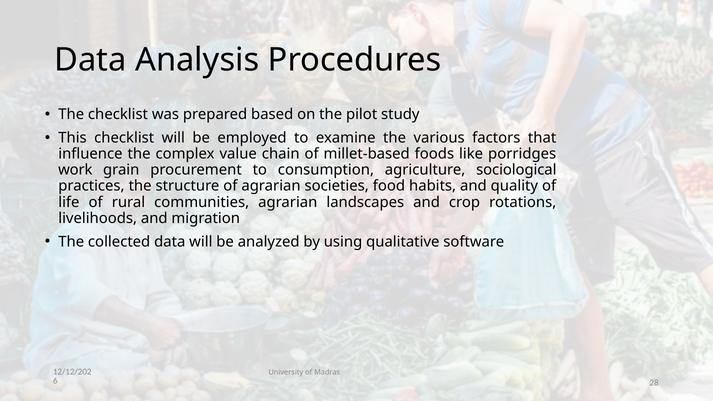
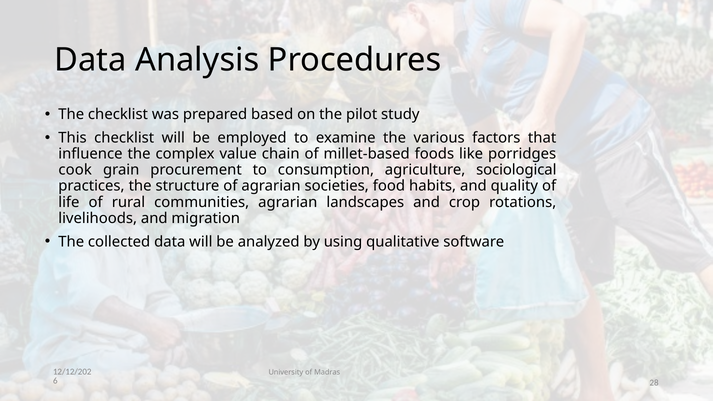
work: work -> cook
